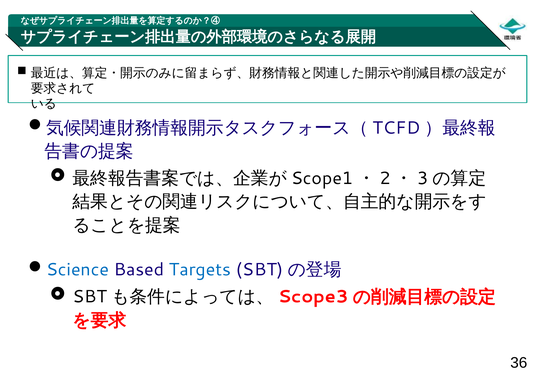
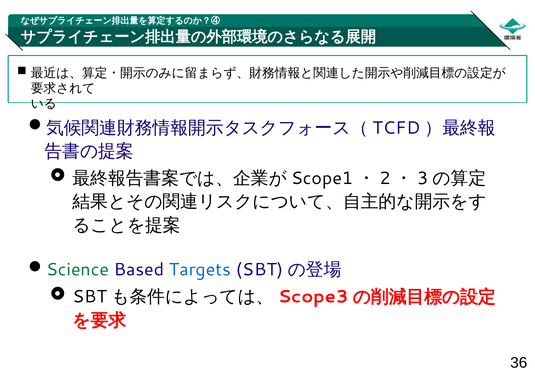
Science colour: blue -> green
